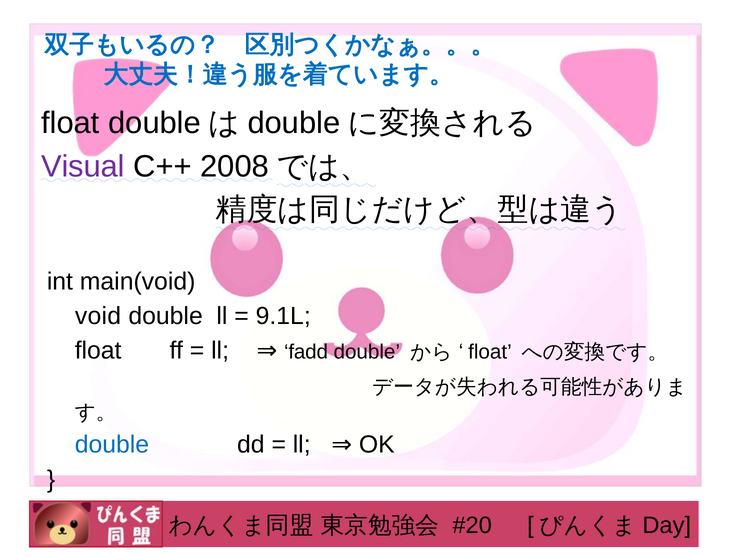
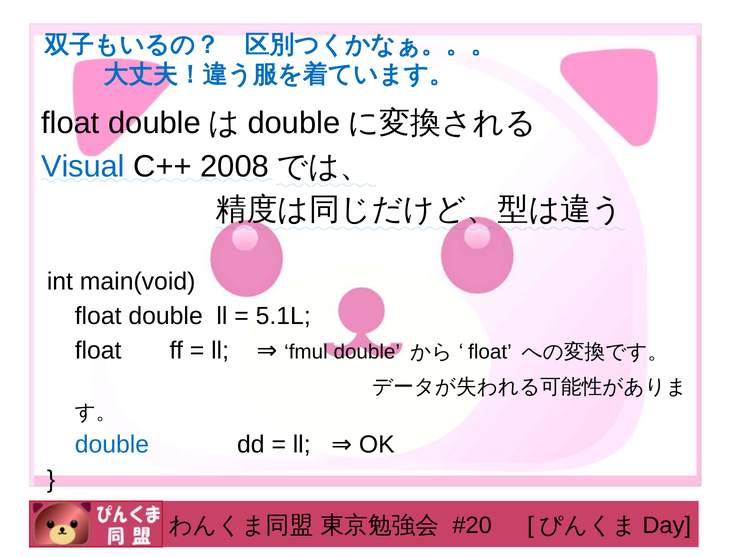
Visual colour: purple -> blue
void at (98, 316): void -> float
9.1L: 9.1L -> 5.1L
fadd: fadd -> fmul
